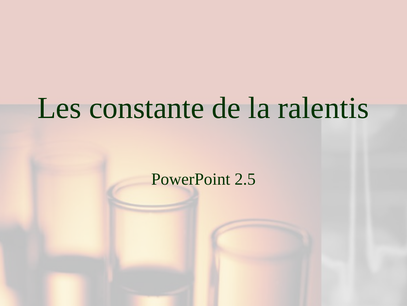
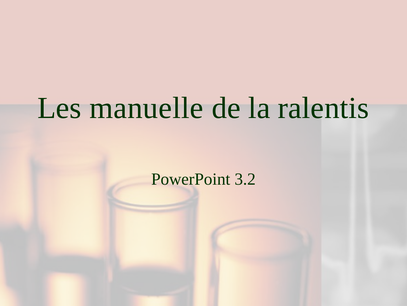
constante: constante -> manuelle
2.5: 2.5 -> 3.2
